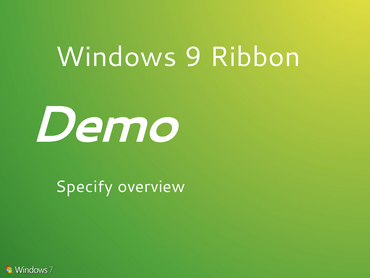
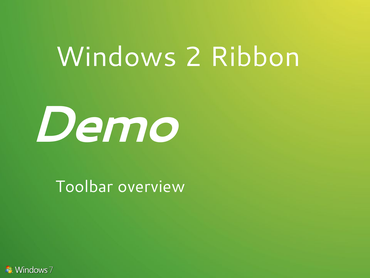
9: 9 -> 2
Specify: Specify -> Toolbar
